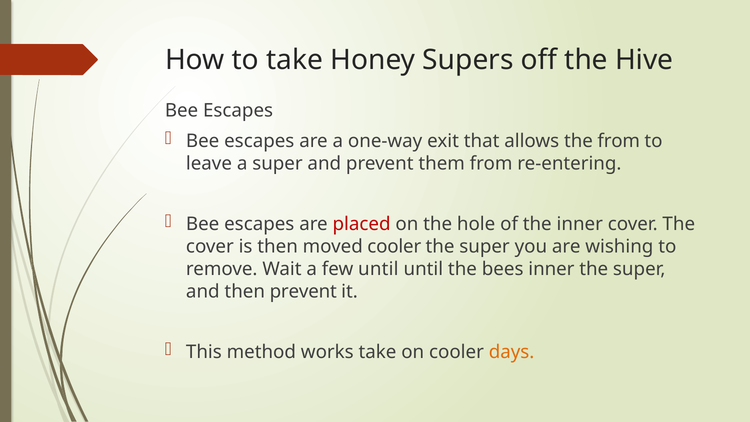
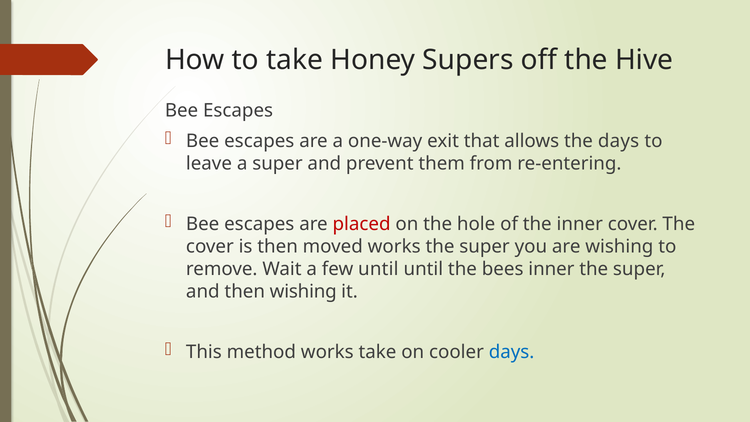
the from: from -> days
moved cooler: cooler -> works
then prevent: prevent -> wishing
days at (512, 352) colour: orange -> blue
